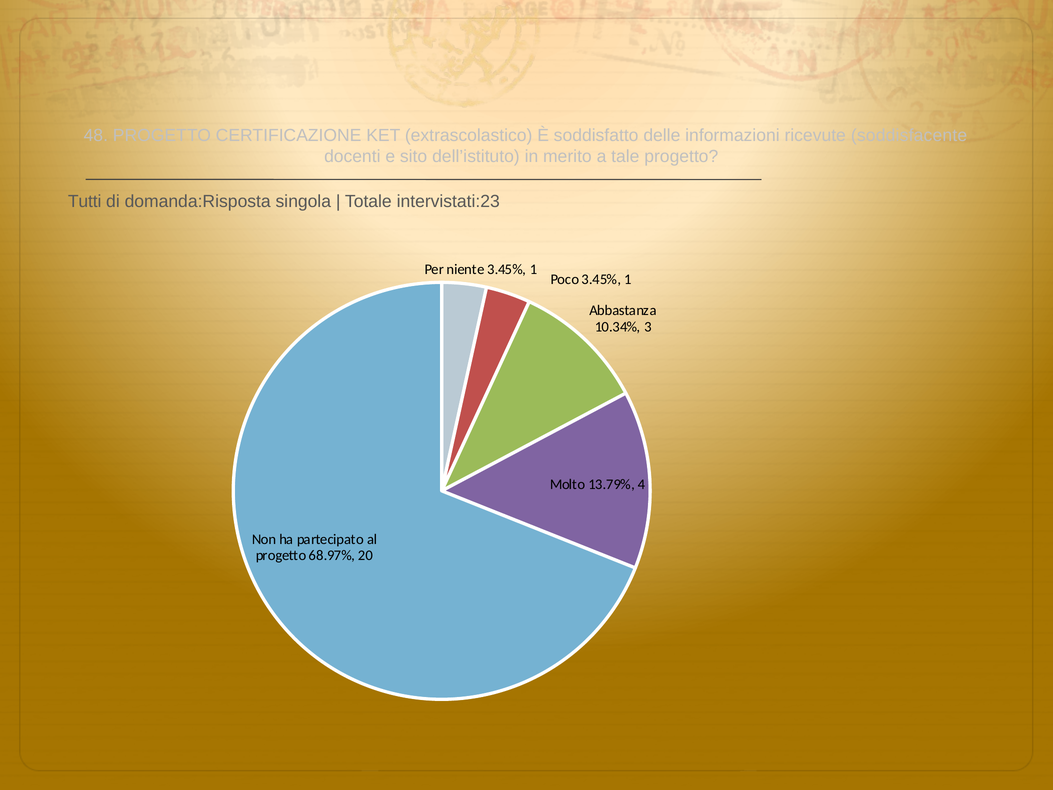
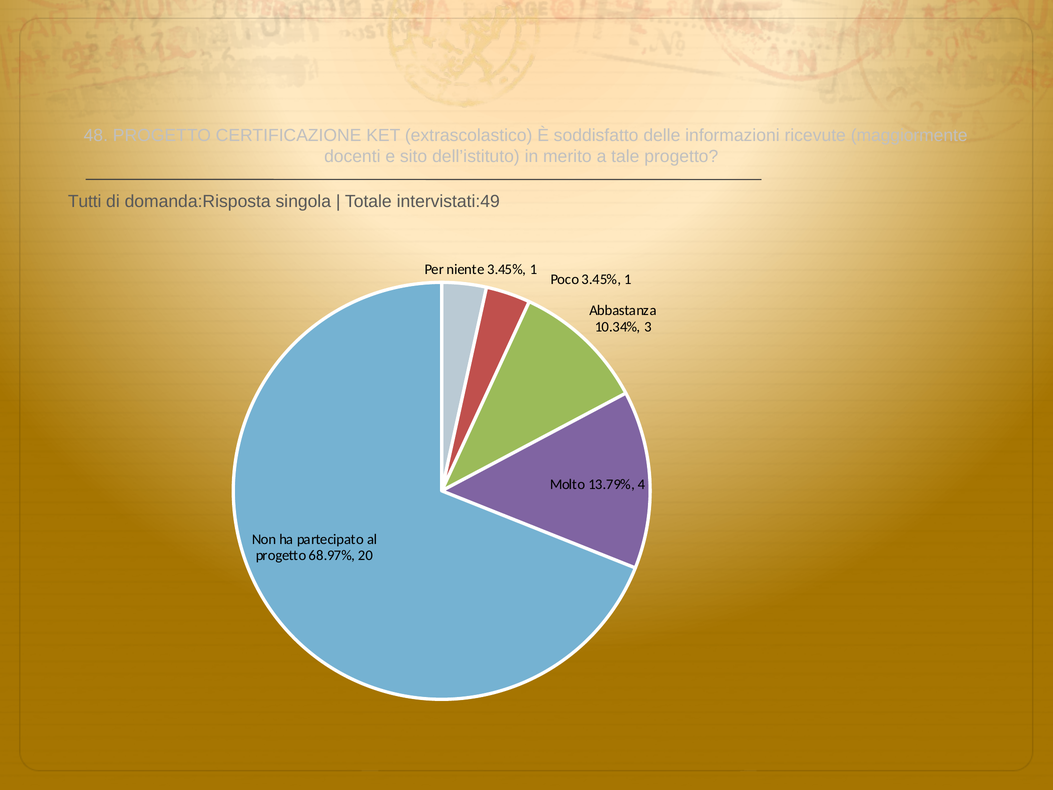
soddisfacente: soddisfacente -> maggiormente
intervistati:23: intervistati:23 -> intervistati:49
